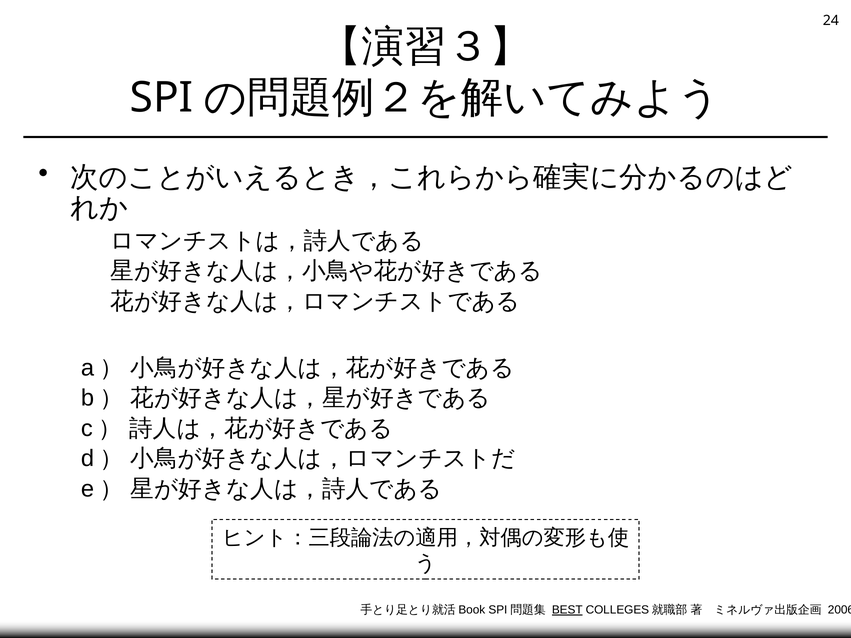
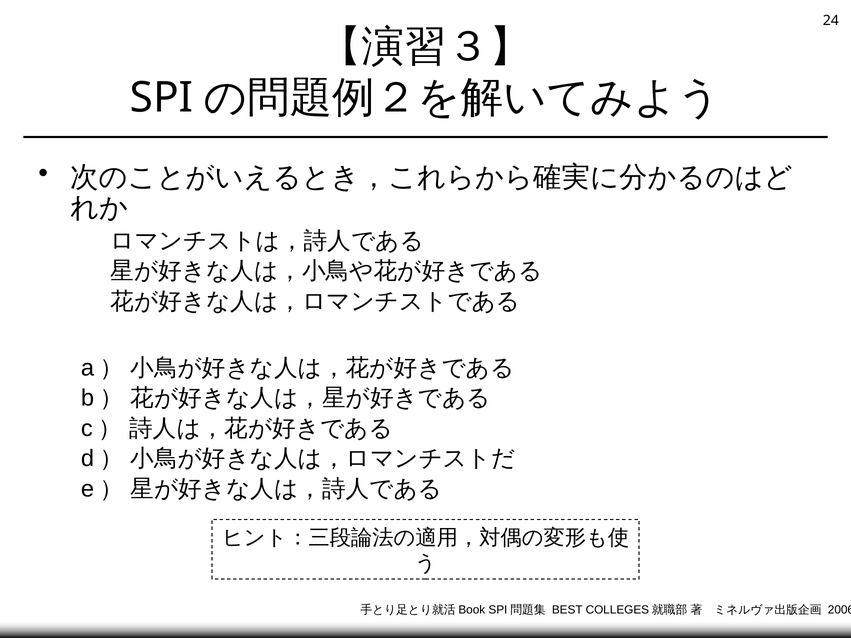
BEST underline: present -> none
